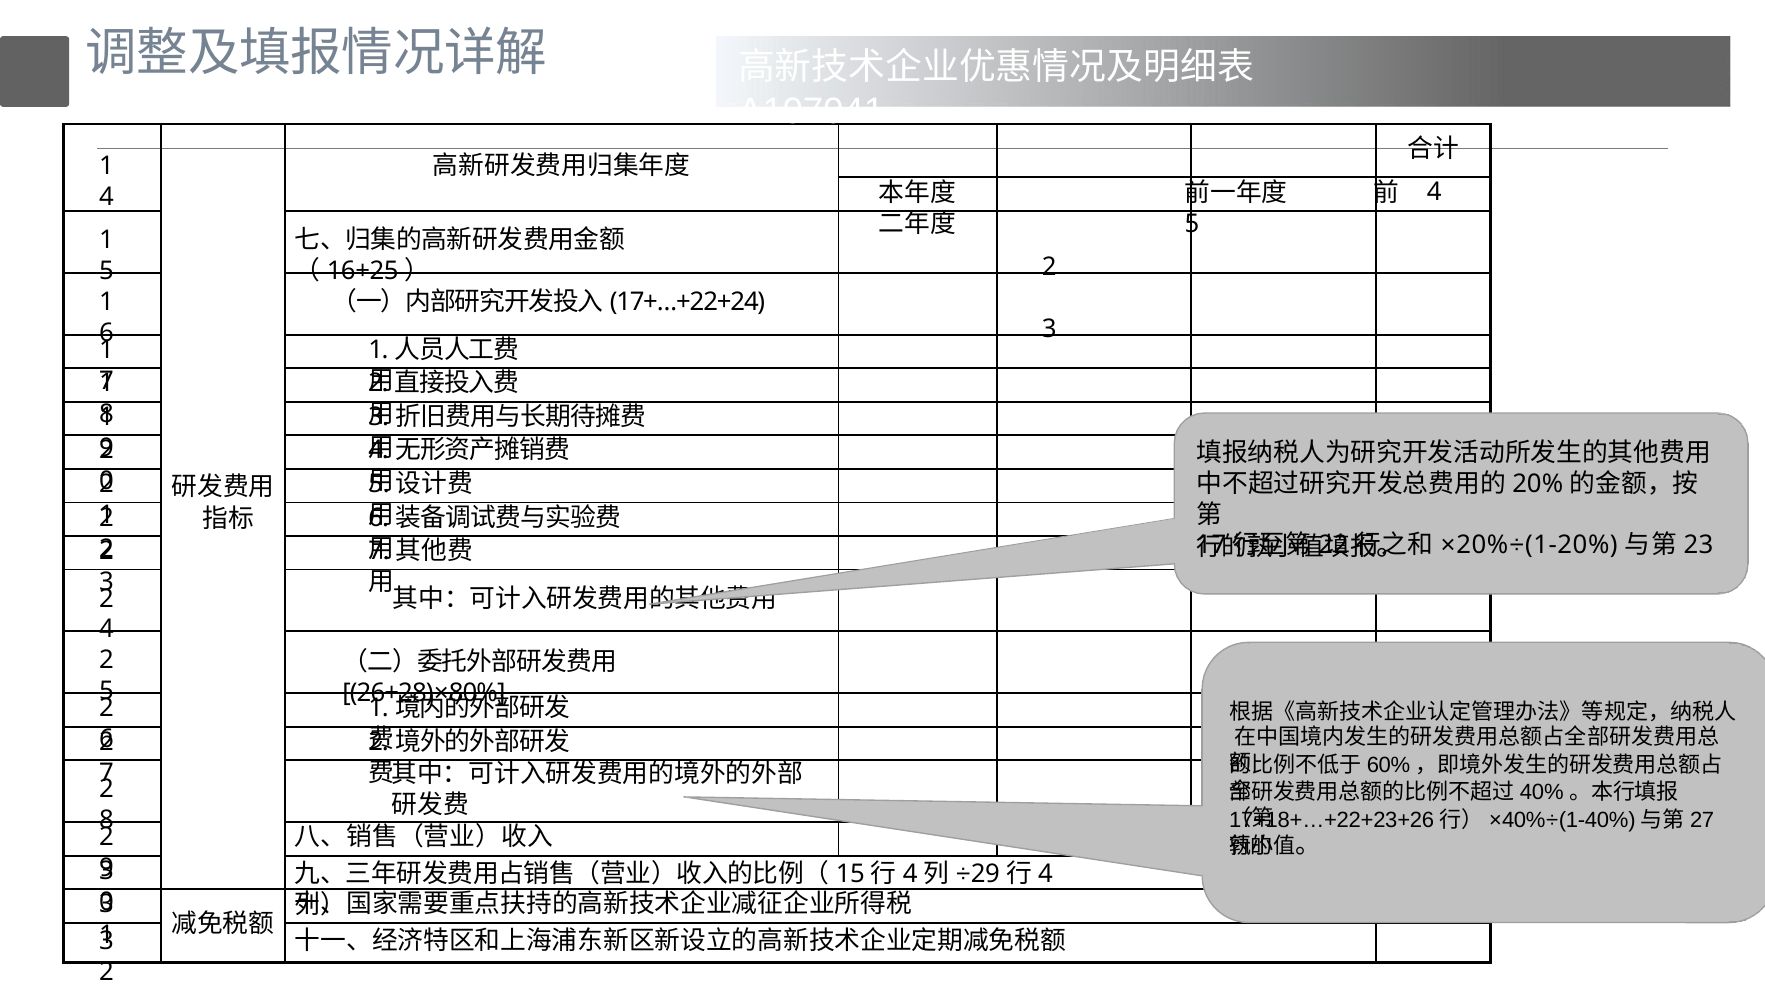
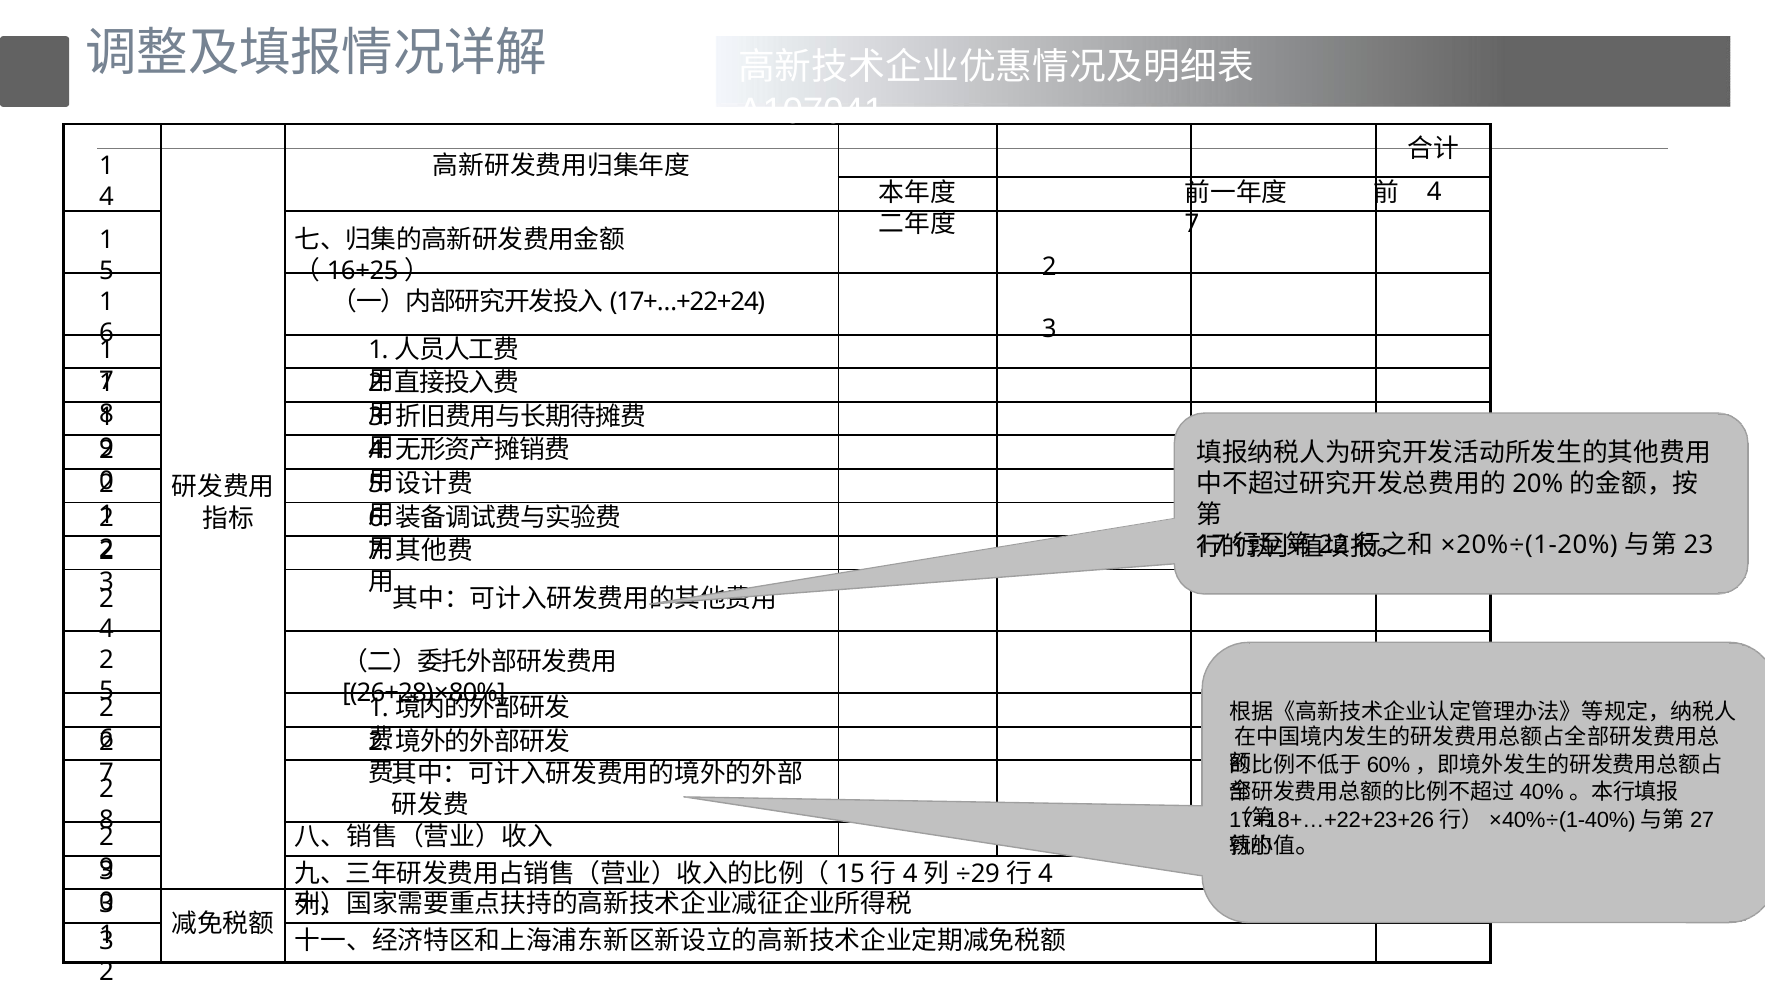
5 at (1192, 224): 5 -> 7
